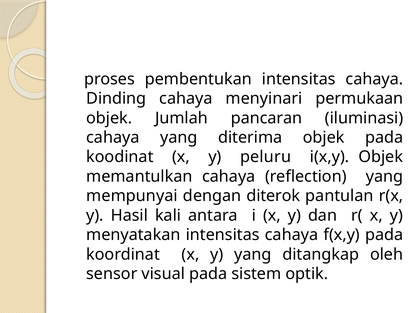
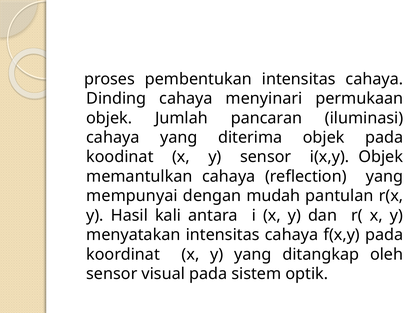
y peluru: peluru -> sensor
diterok: diterok -> mudah
